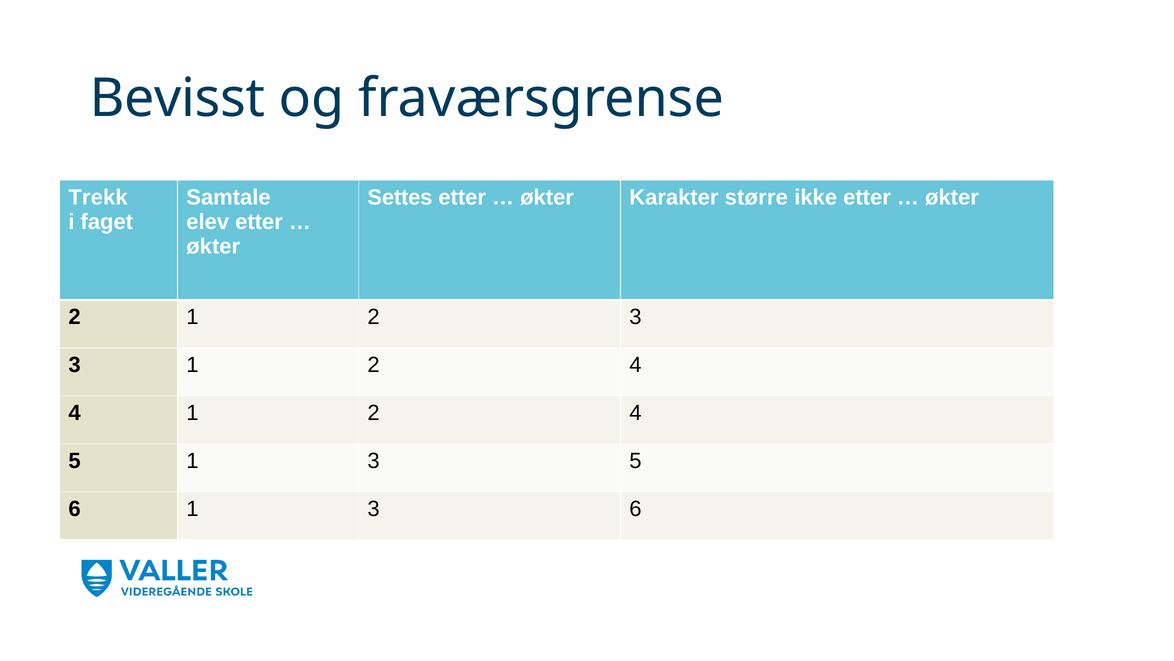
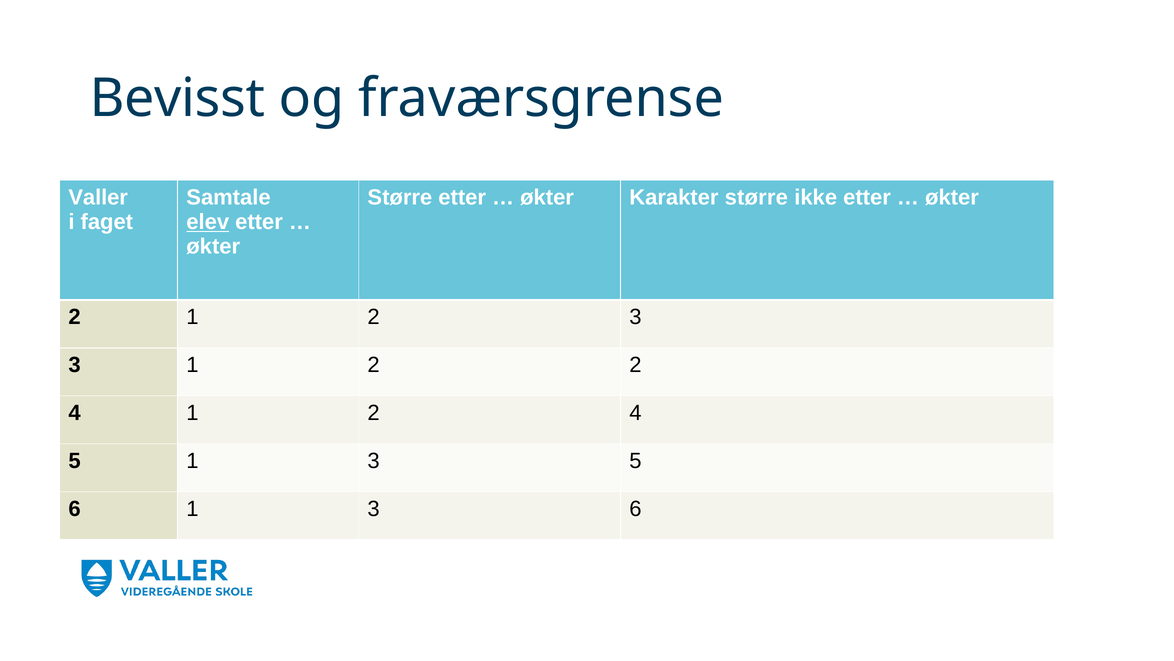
Trekk: Trekk -> Valler
Settes at (400, 197): Settes -> Større
elev underline: none -> present
4​ at (638, 365): 4​ -> 2​
